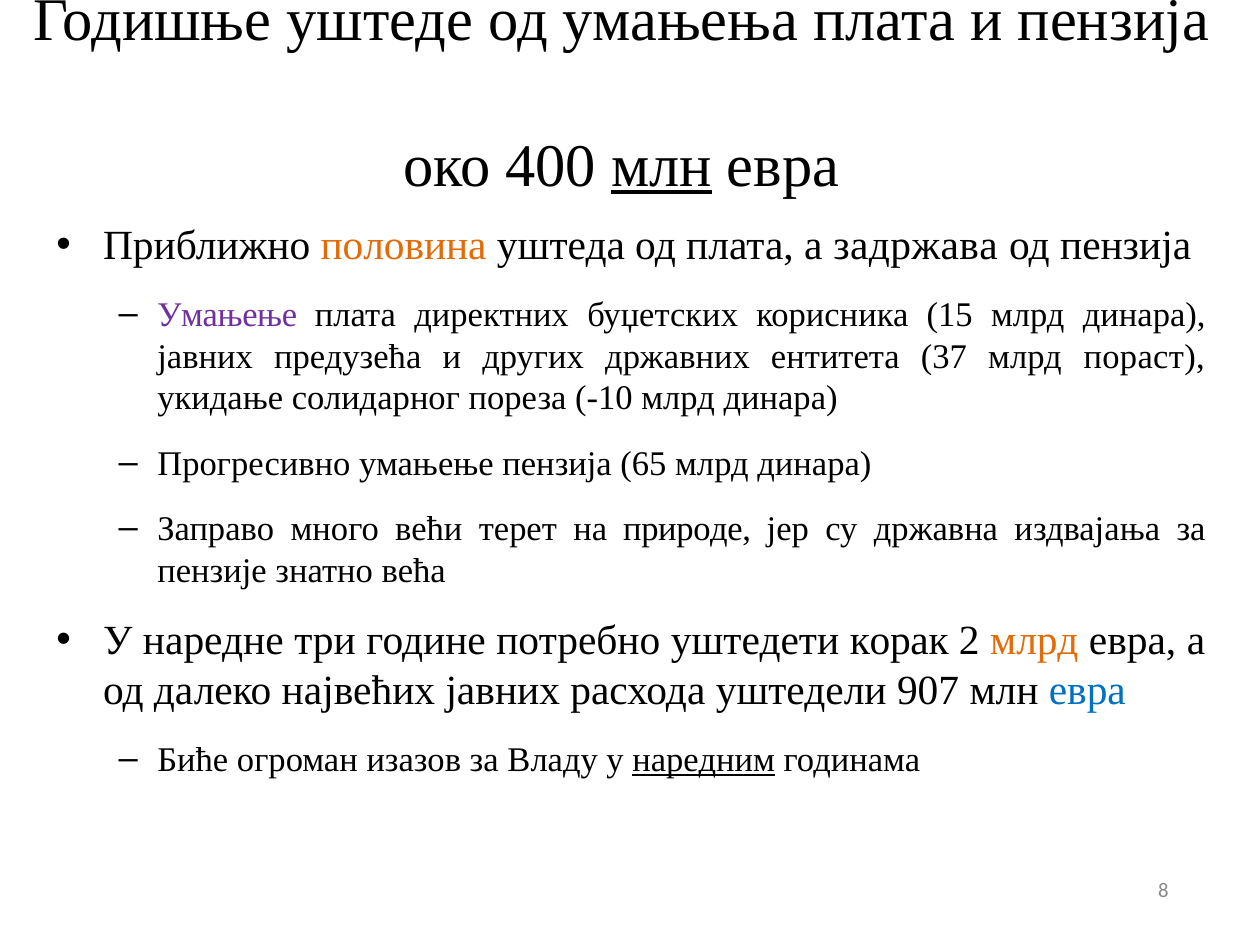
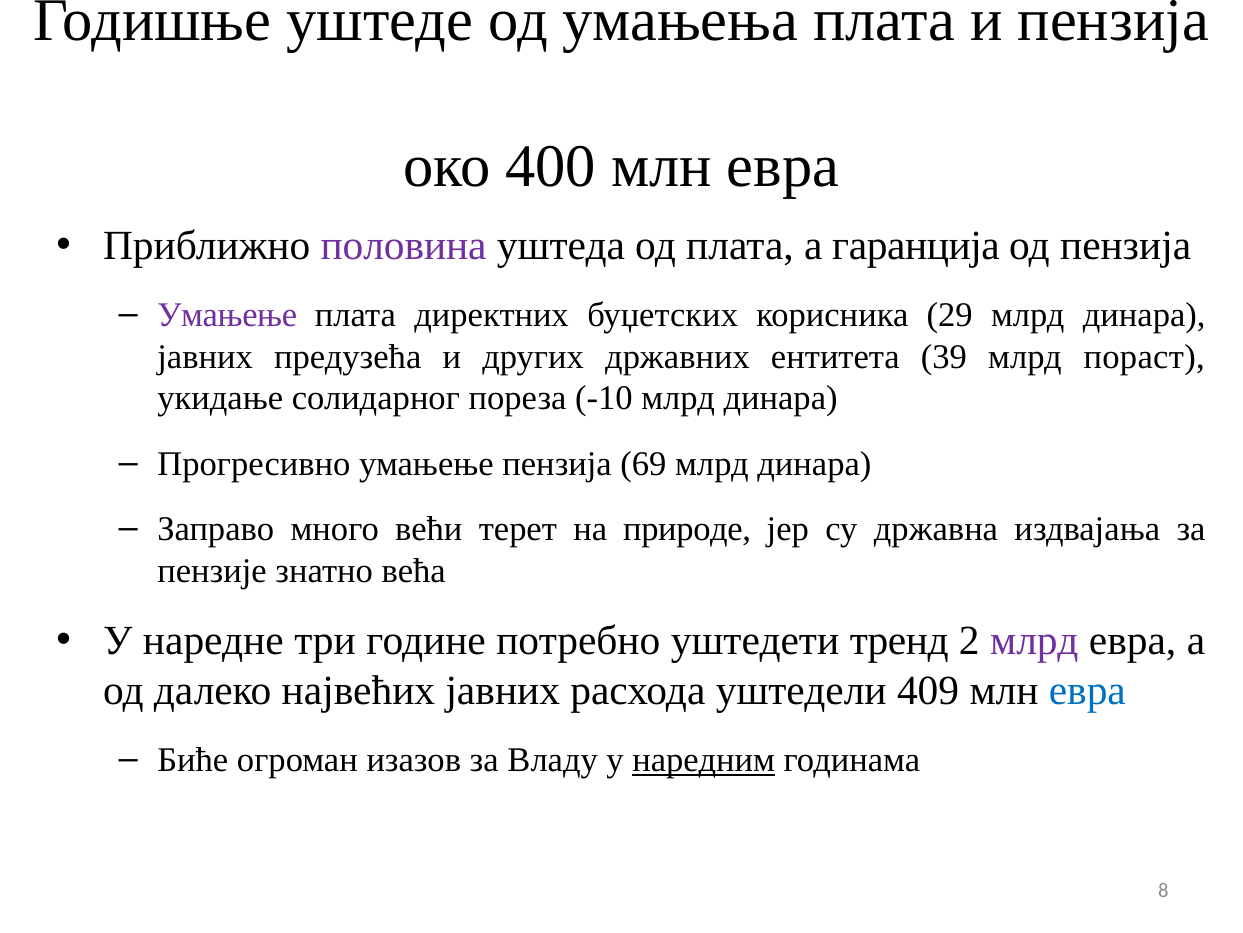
млн at (661, 166) underline: present -> none
половина colour: orange -> purple
задржава: задржава -> гаранција
15: 15 -> 29
37: 37 -> 39
65: 65 -> 69
корак: корак -> тренд
млрд at (1034, 641) colour: orange -> purple
907: 907 -> 409
